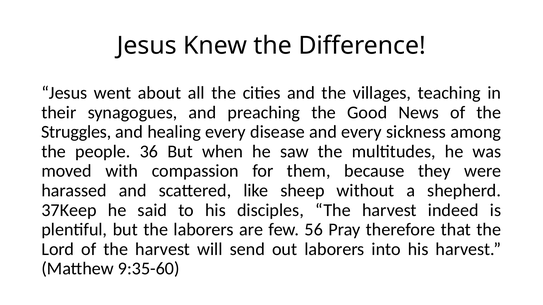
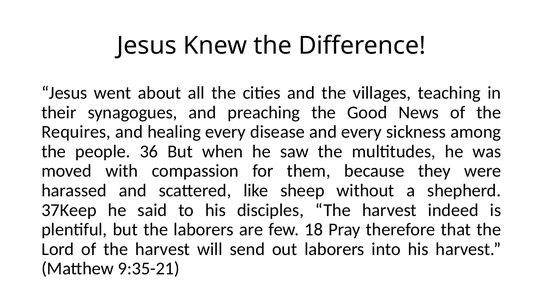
Struggles: Struggles -> Requires
56: 56 -> 18
9:35-60: 9:35-60 -> 9:35-21
